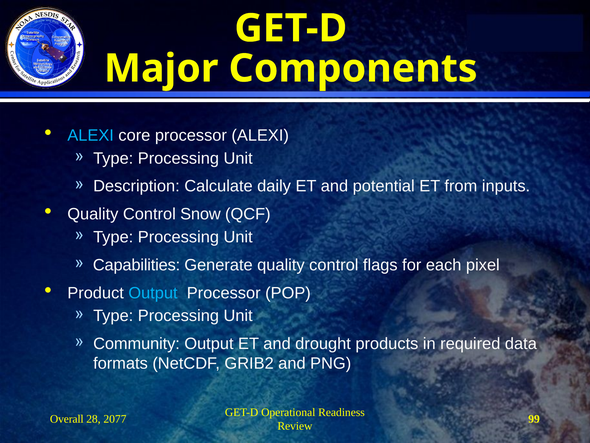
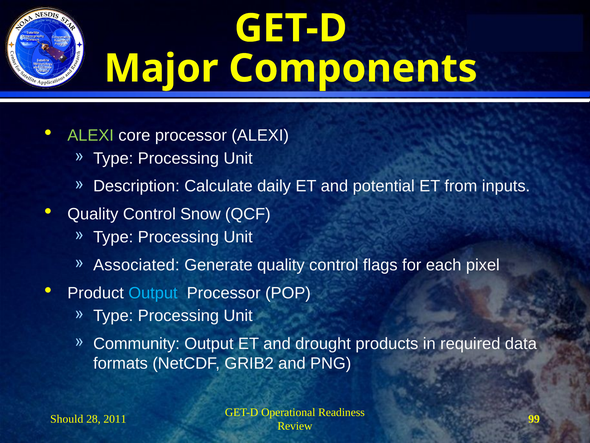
ALEXI at (91, 135) colour: light blue -> light green
Capabilities: Capabilities -> Associated
Overall: Overall -> Should
2077: 2077 -> 2011
